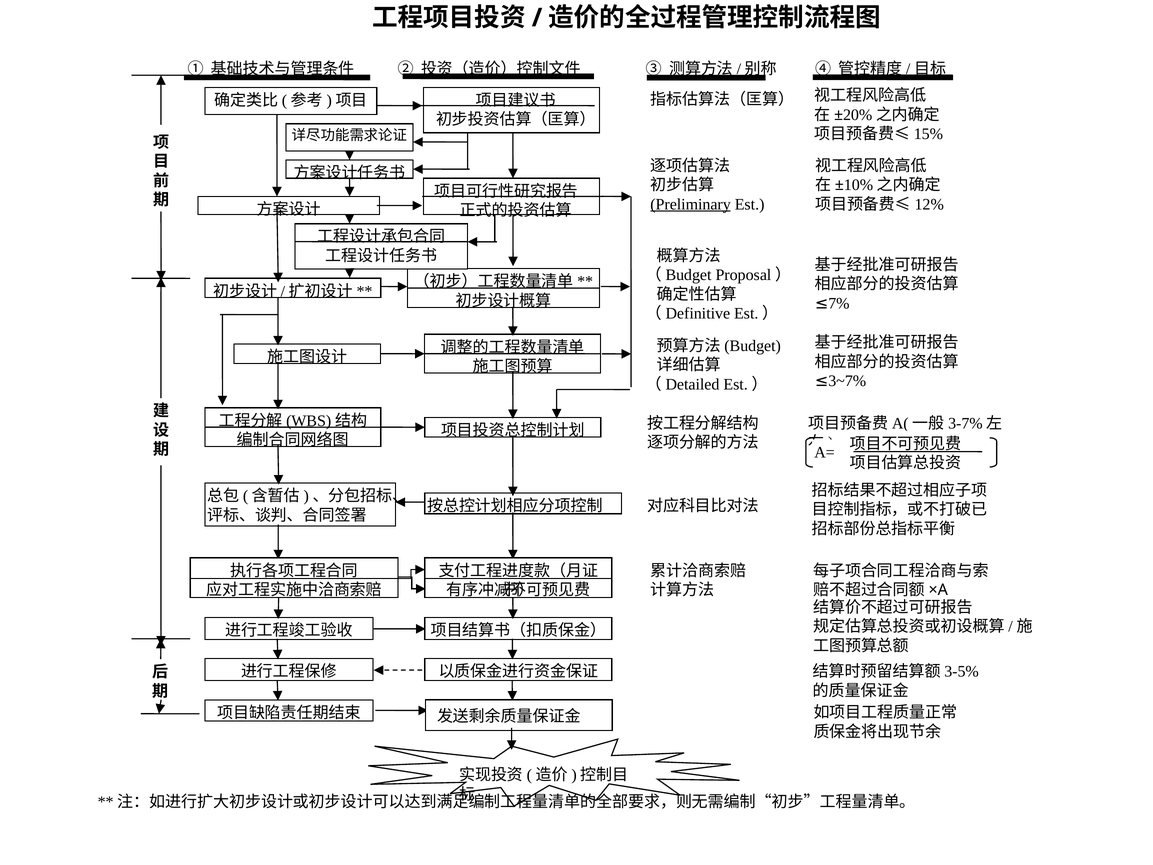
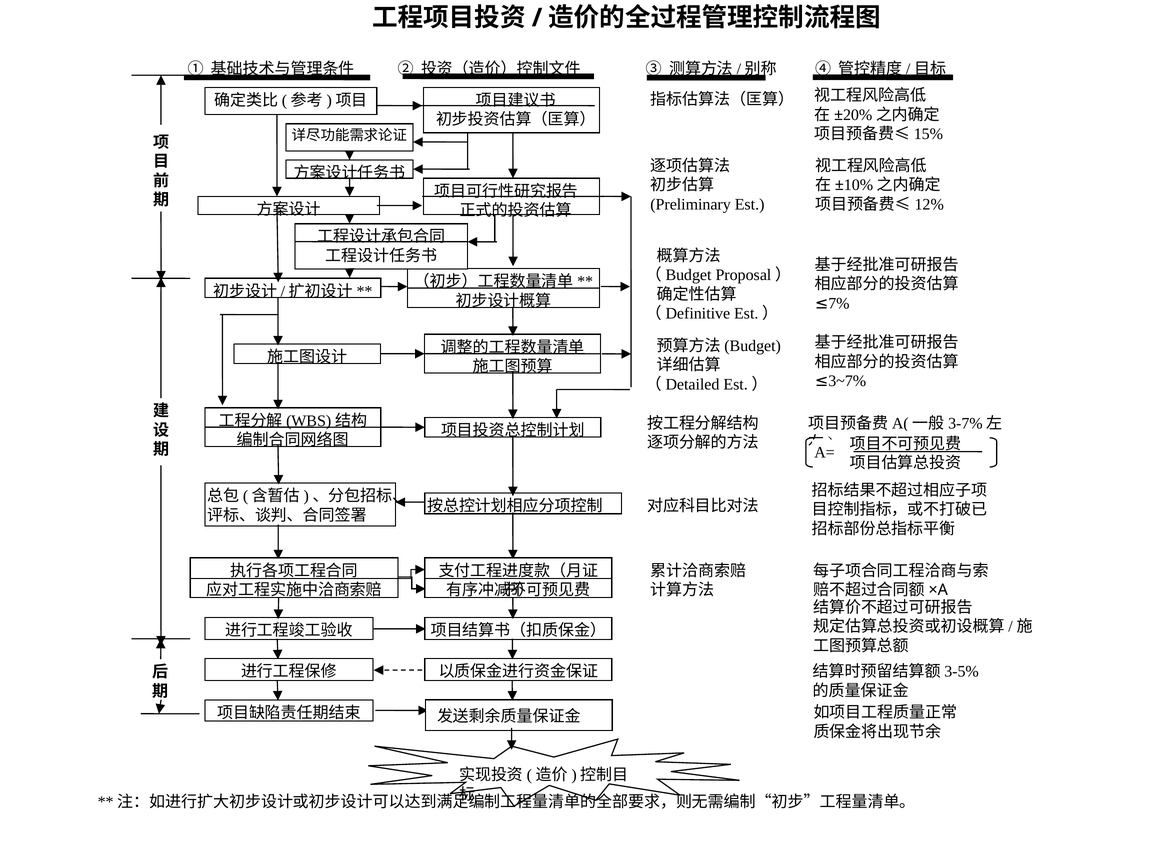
Preliminary underline: present -> none
